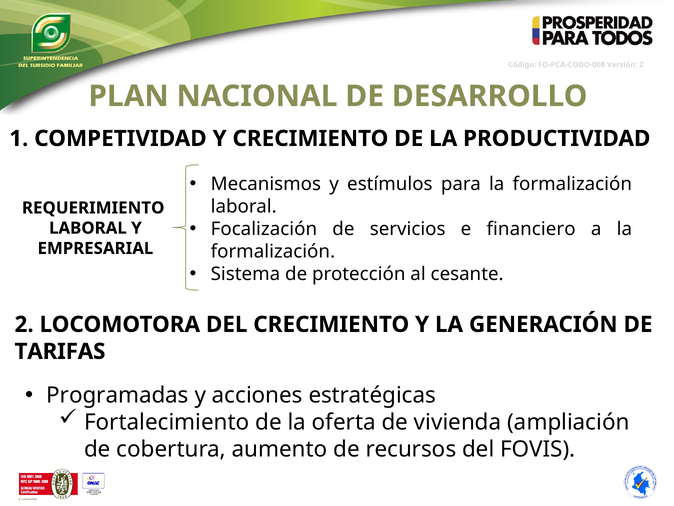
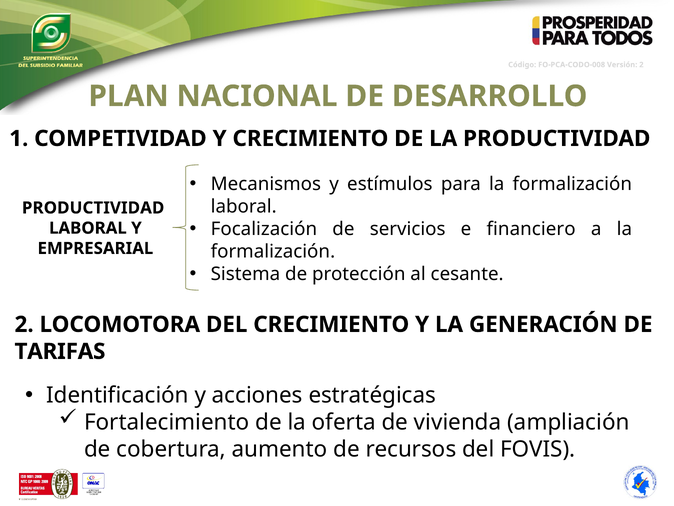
REQUERIMIENTO at (93, 208): REQUERIMIENTO -> PRODUCTIVIDAD
Programadas: Programadas -> Identificación
